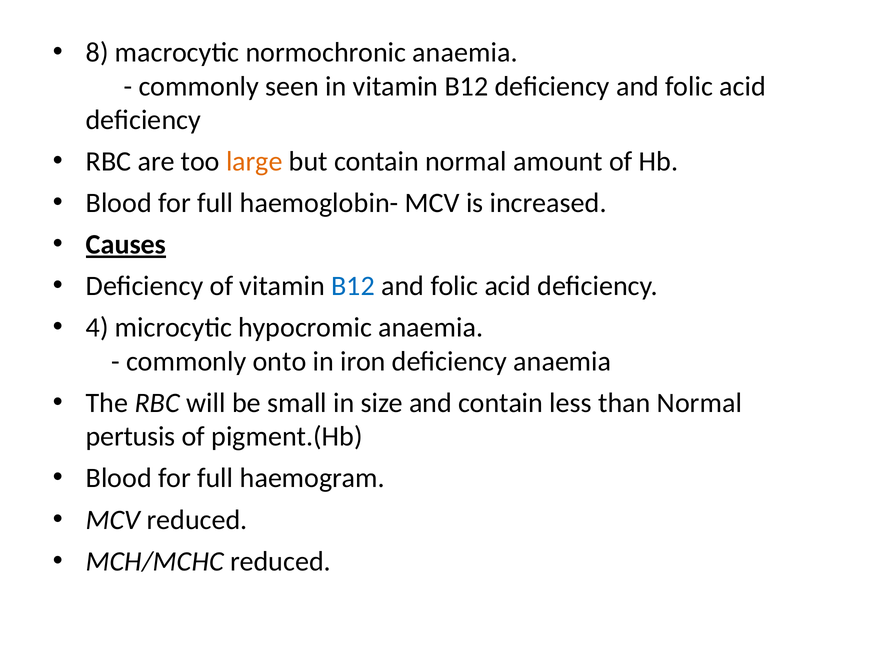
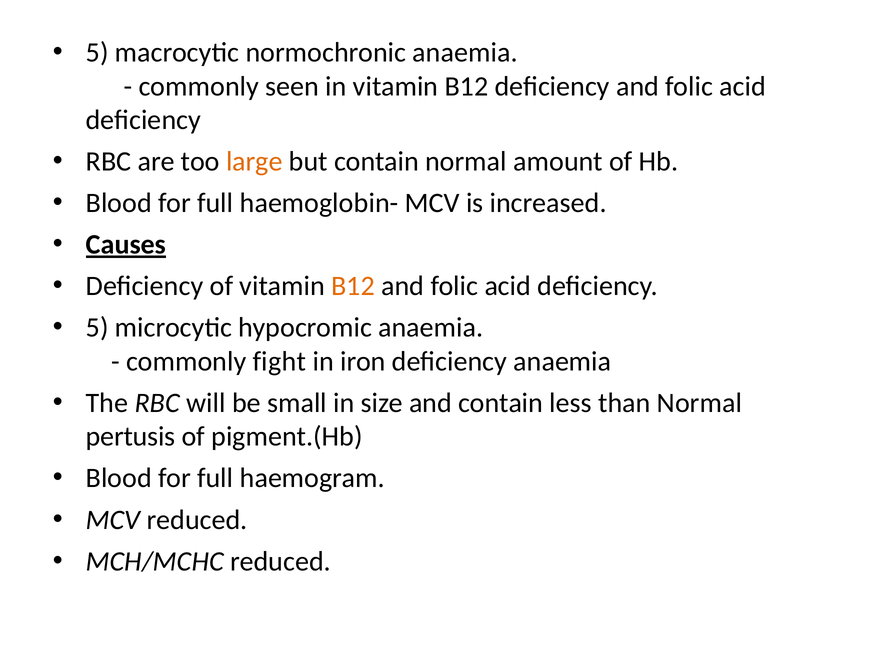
8 at (97, 53): 8 -> 5
B12 at (353, 286) colour: blue -> orange
4 at (97, 328): 4 -> 5
onto: onto -> fight
